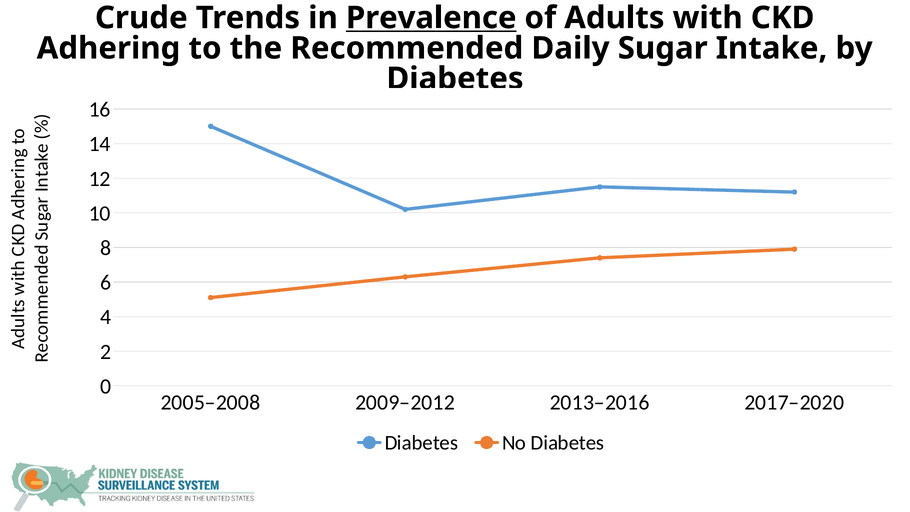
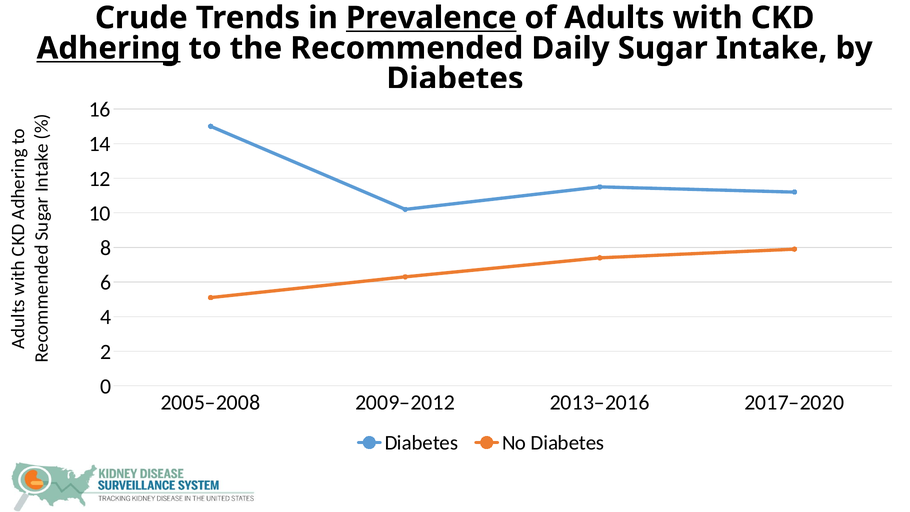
Adhering underline: none -> present
